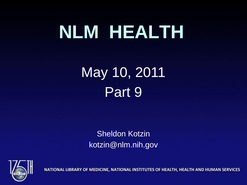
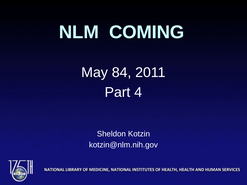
HEALTH: HEALTH -> COMING
10: 10 -> 84
9: 9 -> 4
